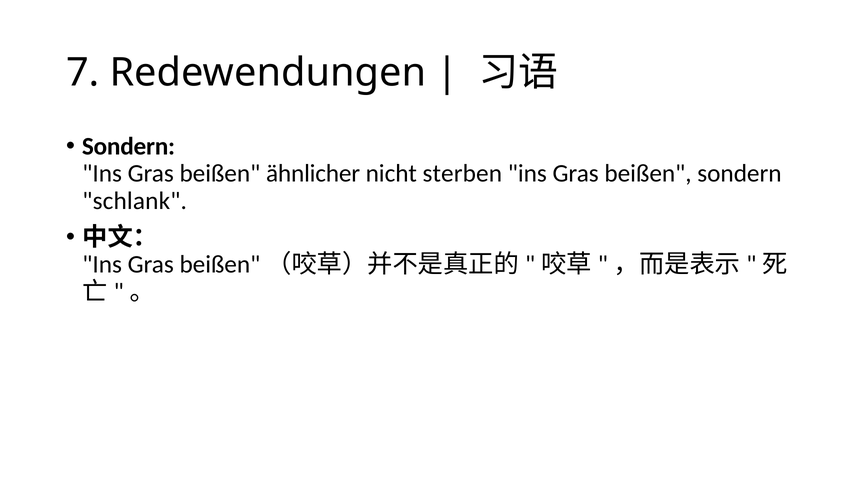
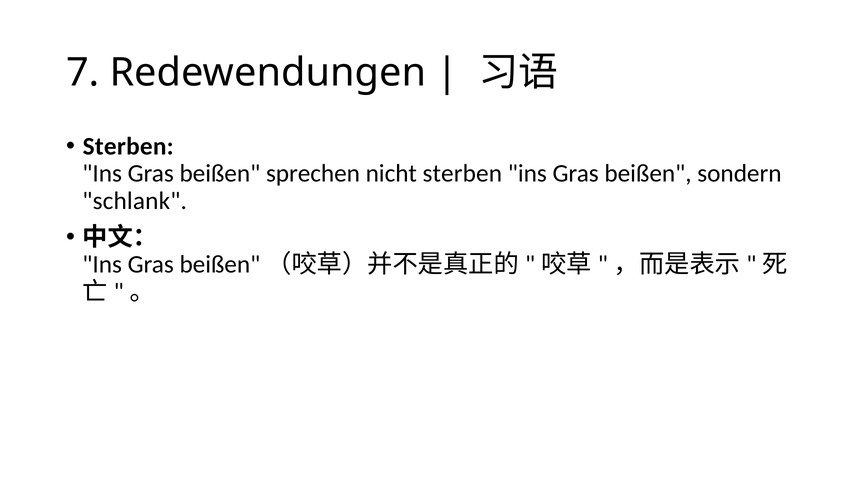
Sondern at (128, 147): Sondern -> Sterben
ähnlicher: ähnlicher -> sprechen
